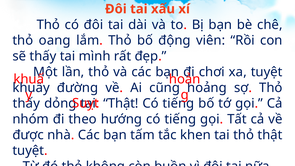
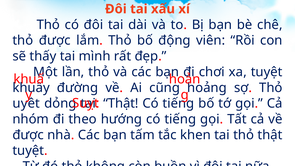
thỏ oang: oang -> được
thấy at (26, 103): thấy -> uyêt
